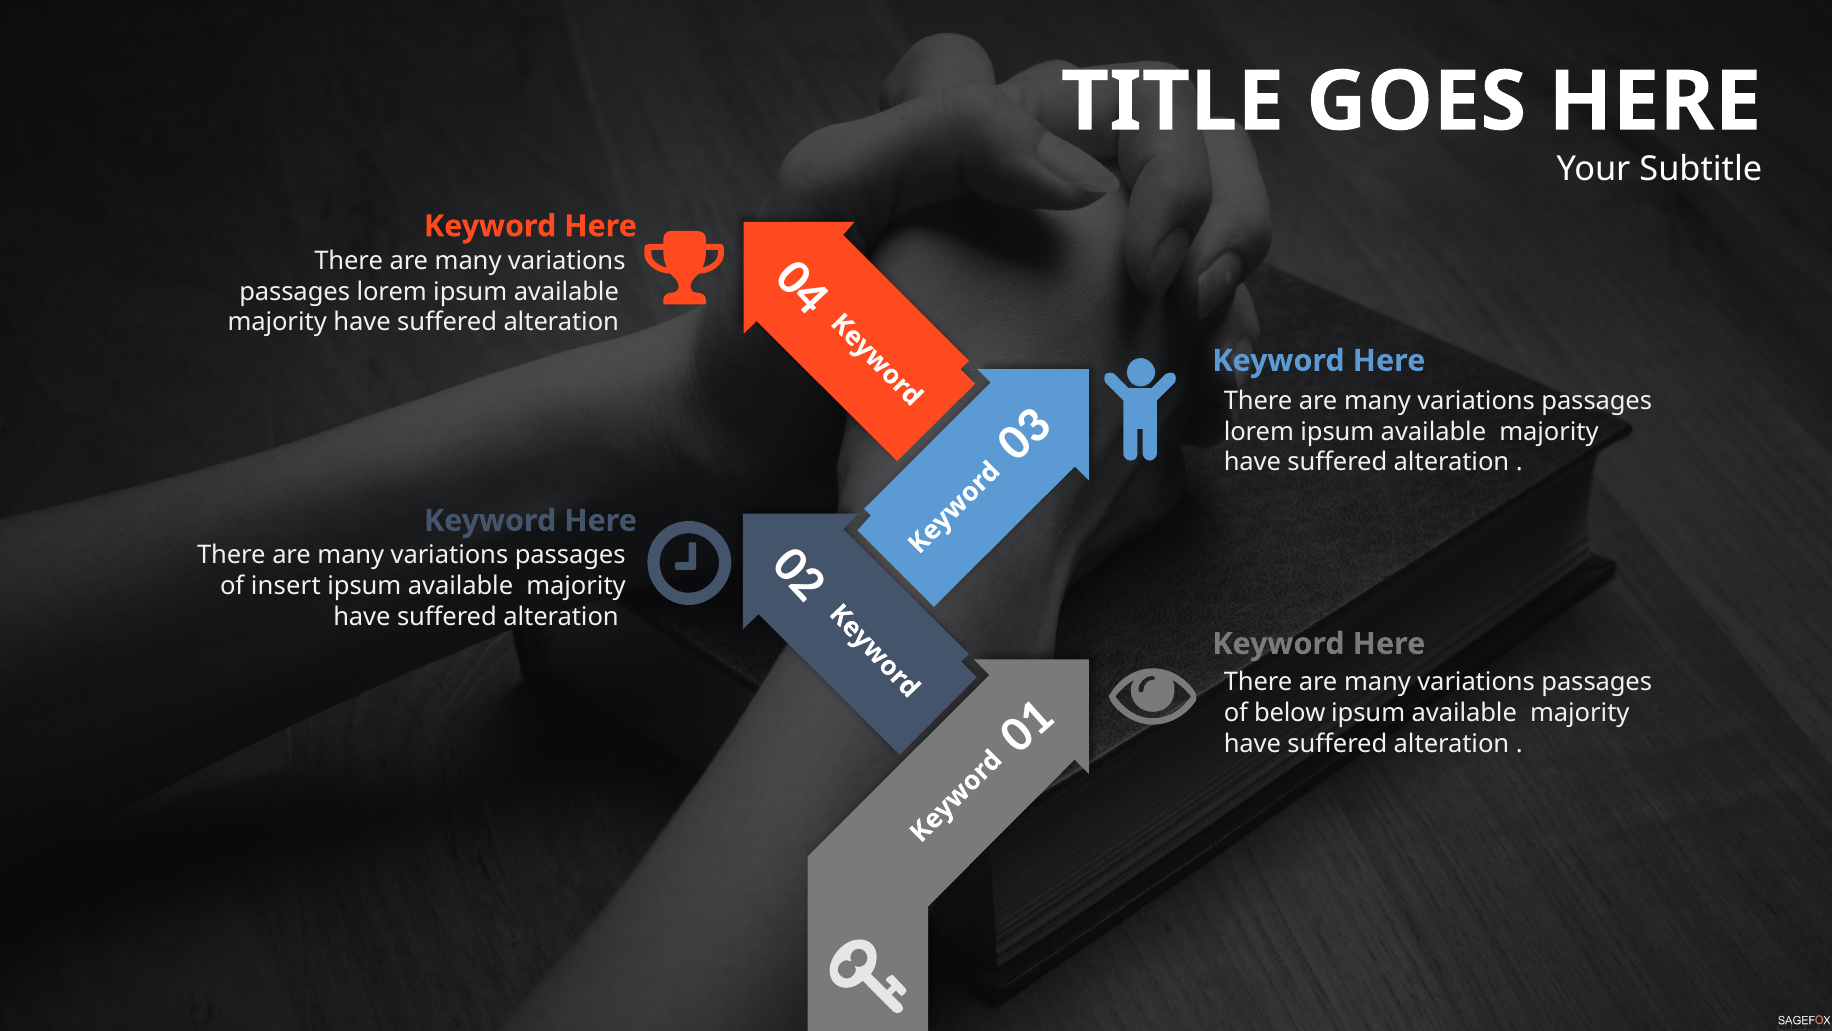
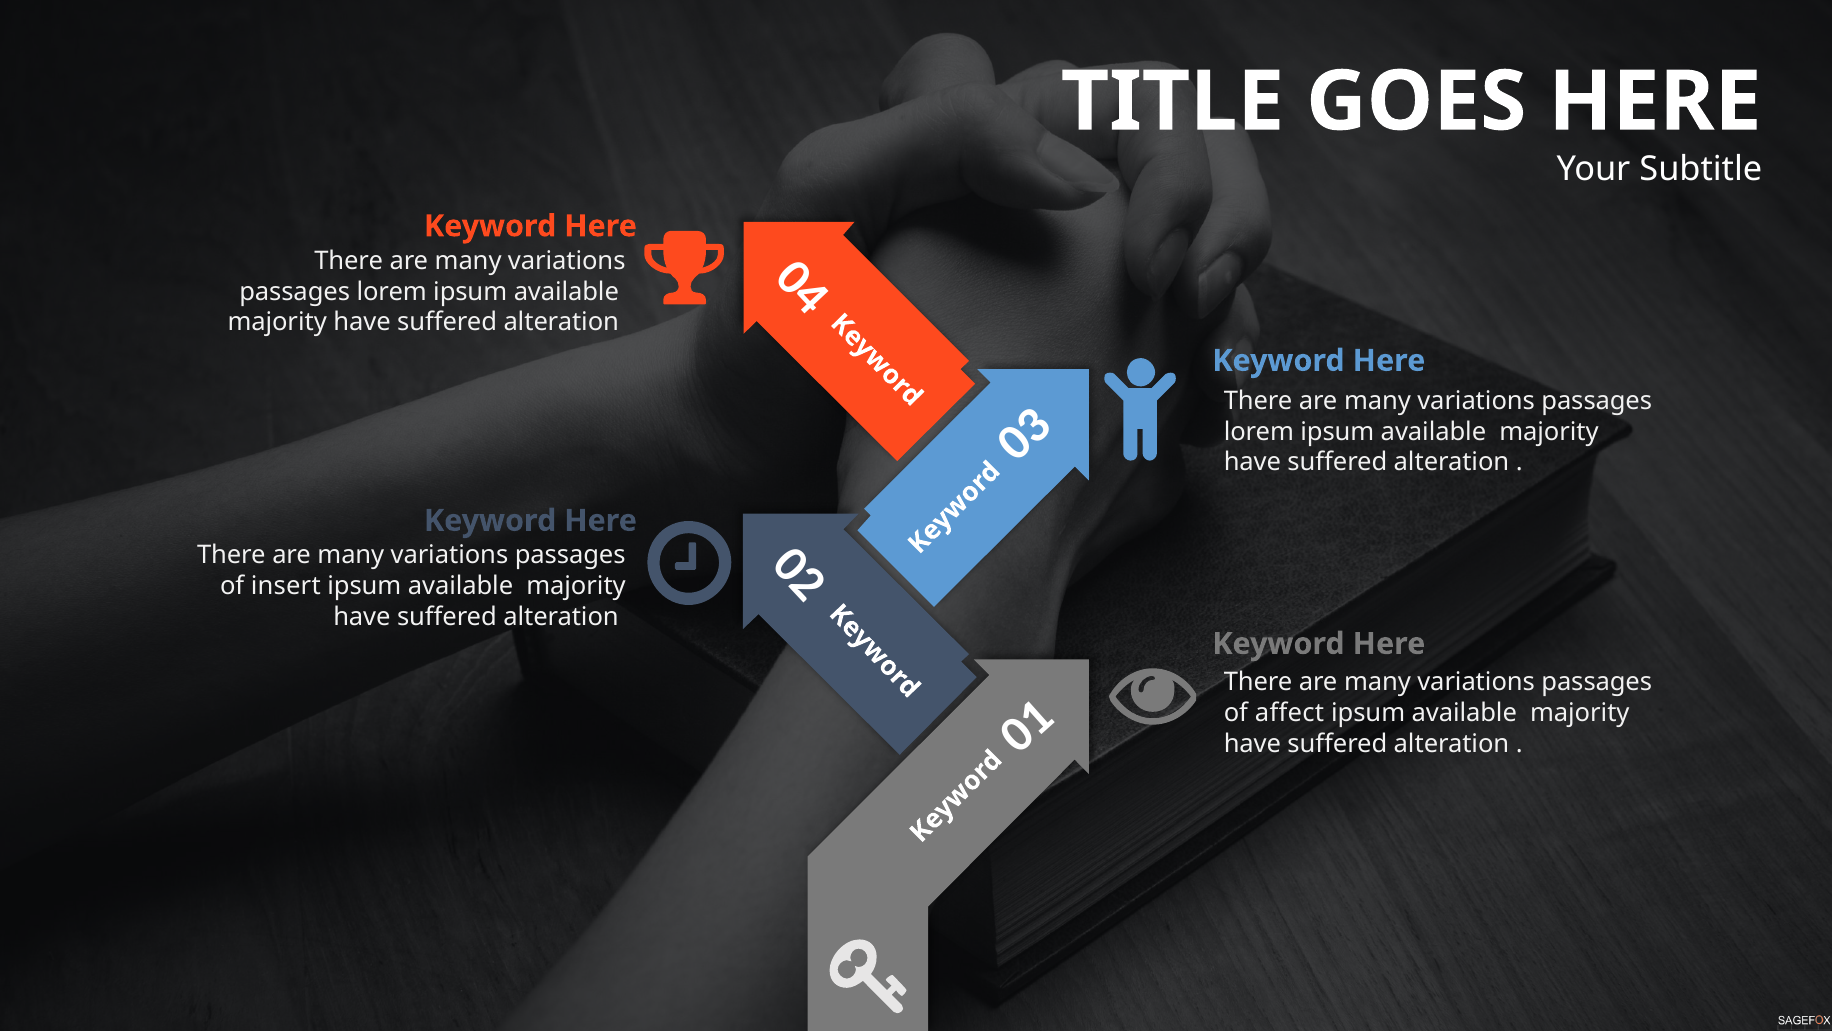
below: below -> affect
